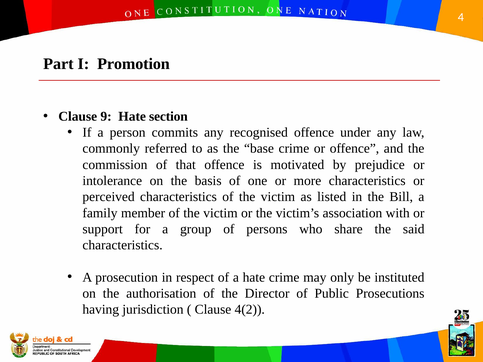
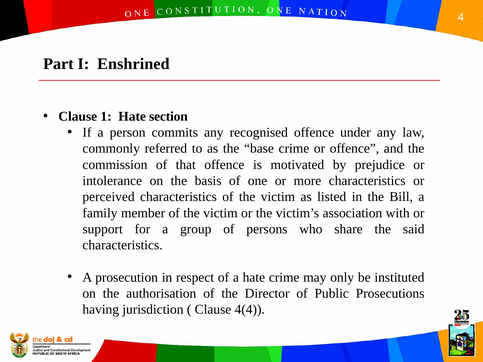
Promotion: Promotion -> Enshrined
9: 9 -> 1
4(2: 4(2 -> 4(4
